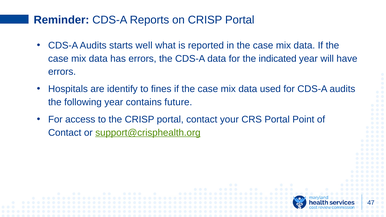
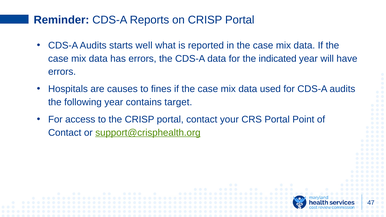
identify: identify -> causes
future: future -> target
